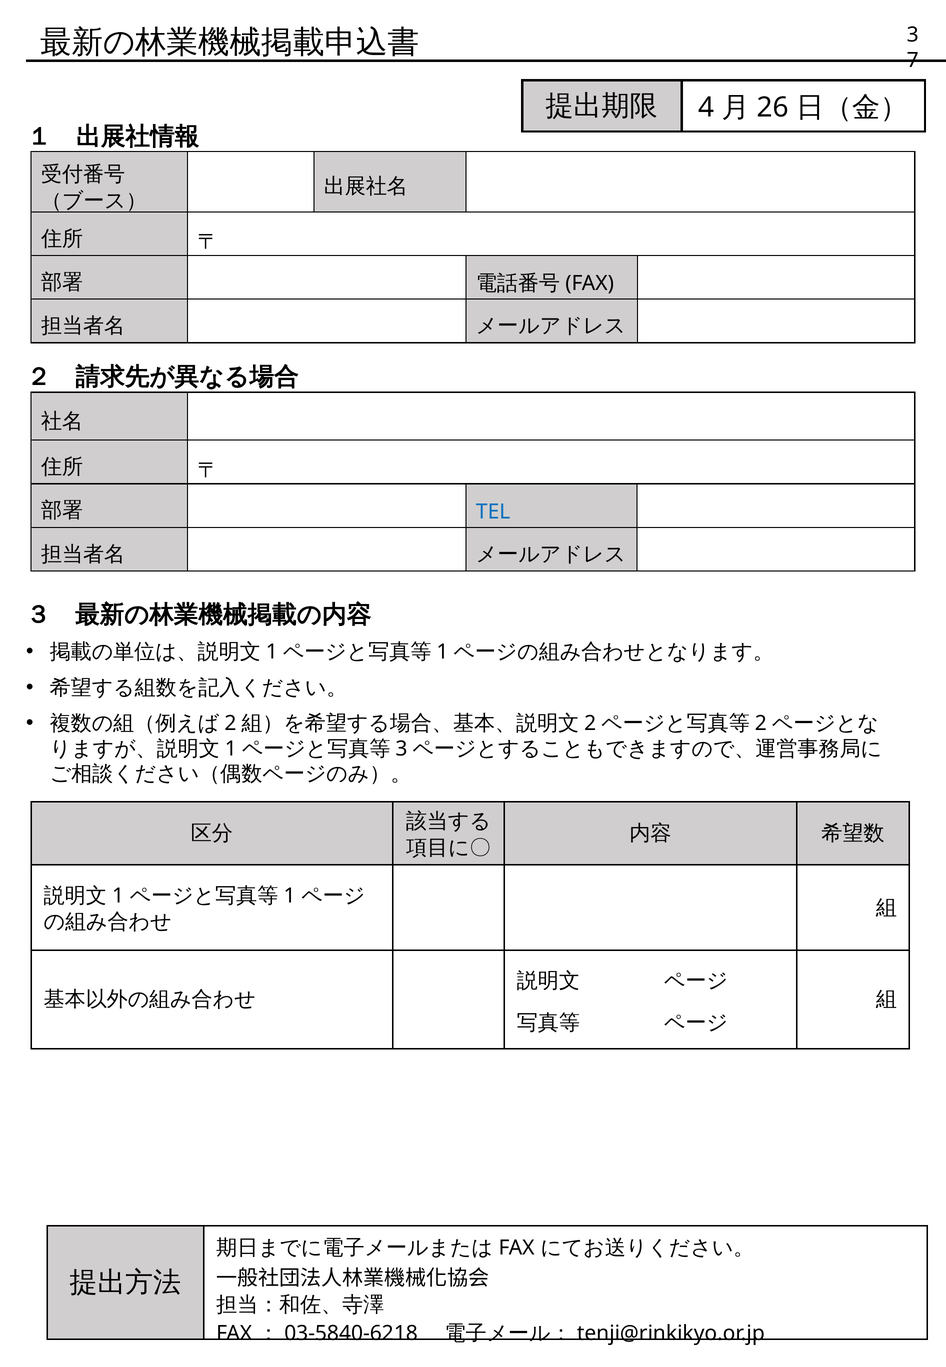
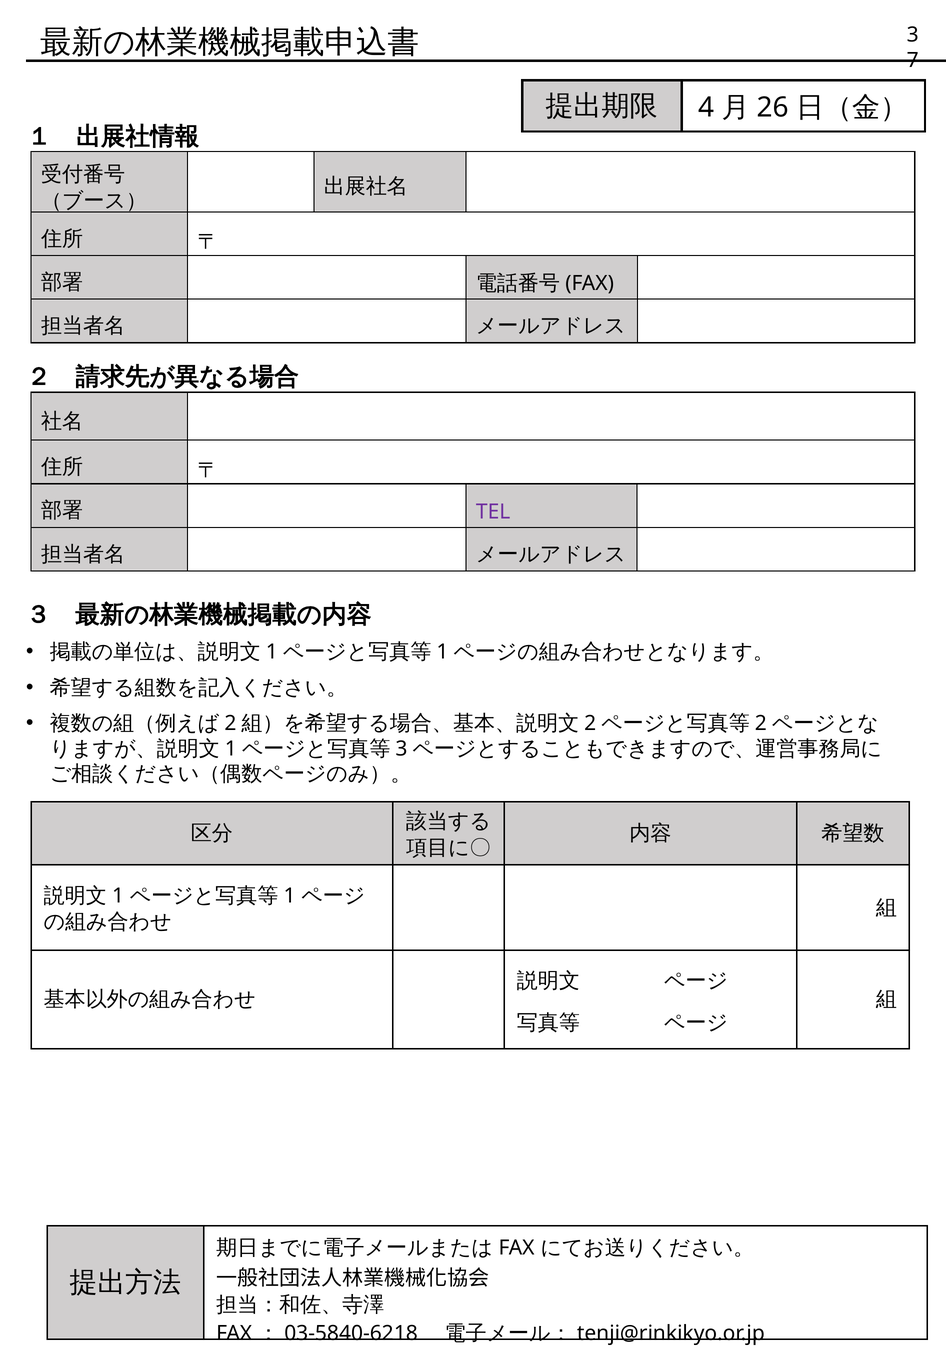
TEL colour: blue -> purple
